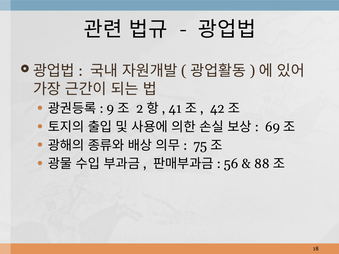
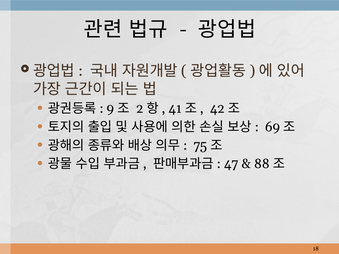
56: 56 -> 47
